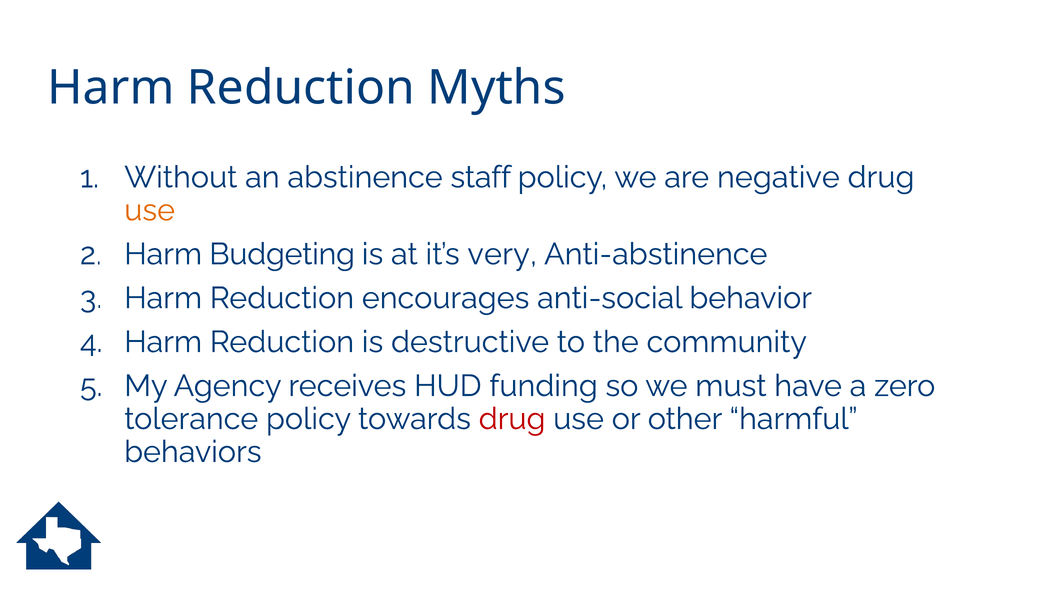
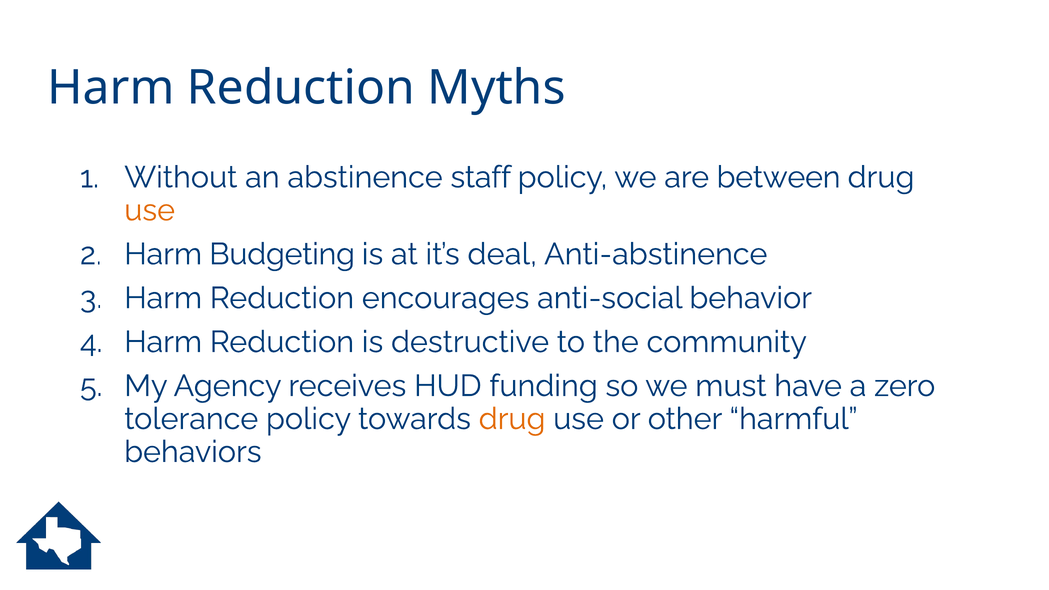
negative: negative -> between
very: very -> deal
drug at (512, 419) colour: red -> orange
